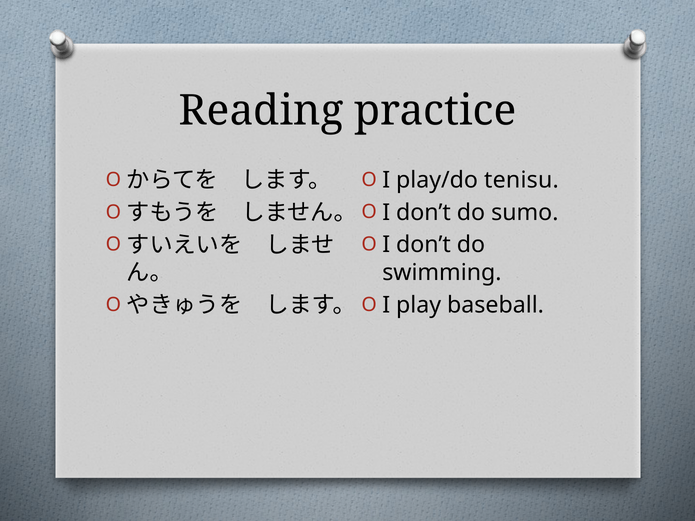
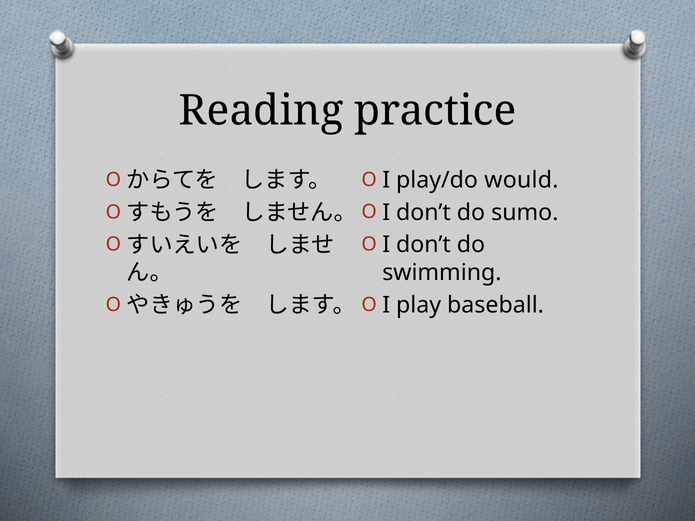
tenisu: tenisu -> would
